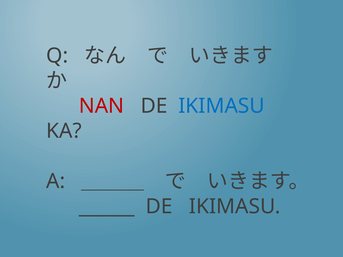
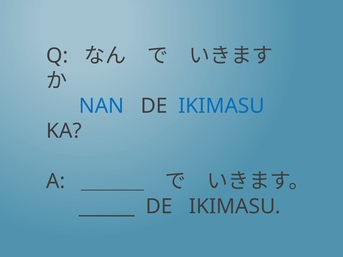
NAN colour: red -> blue
